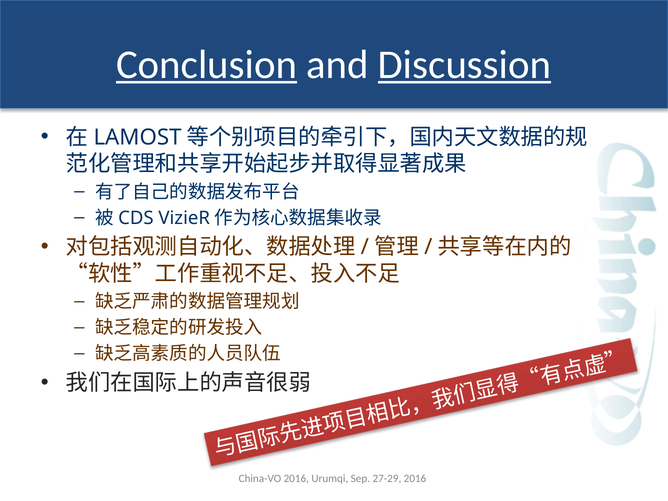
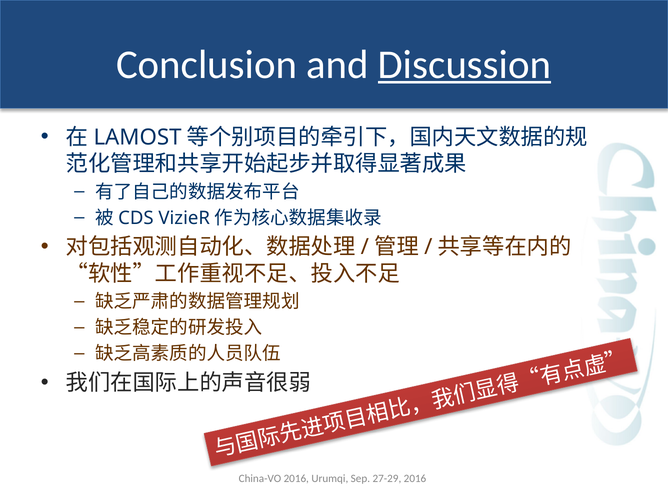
Conclusion underline: present -> none
